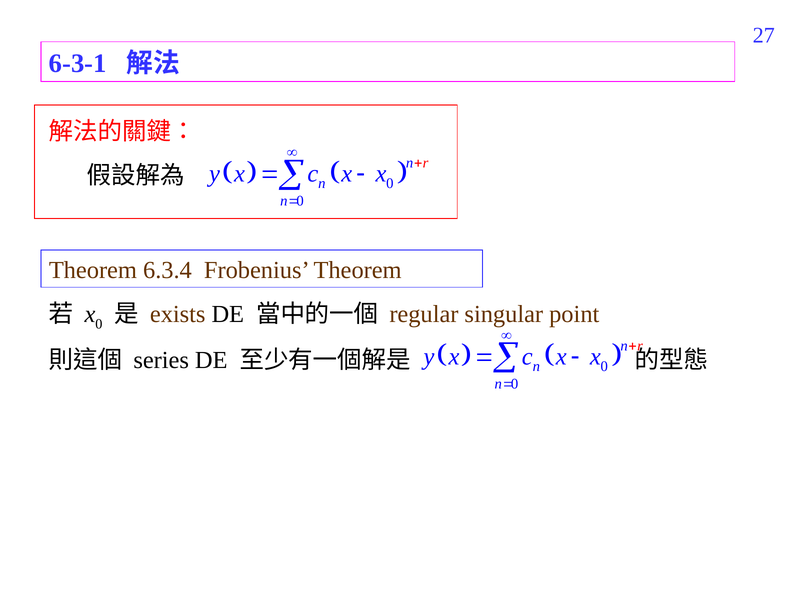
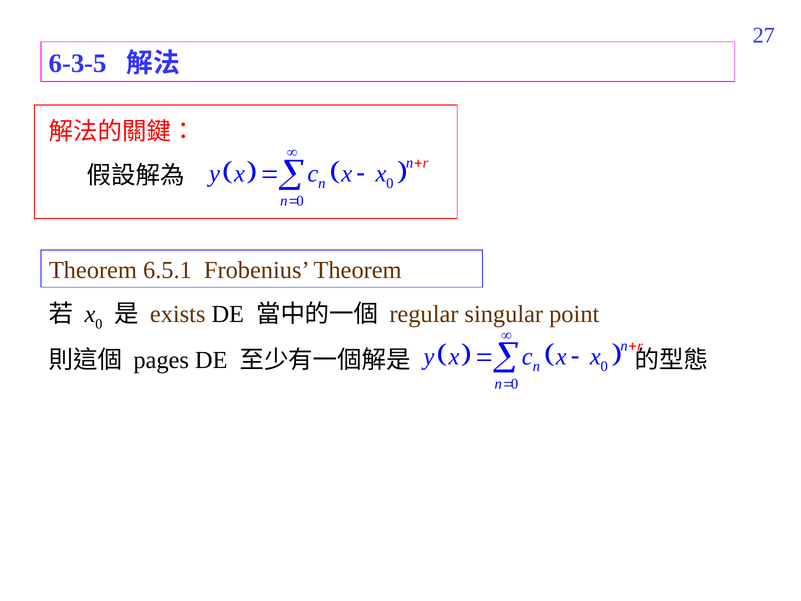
6-3-1: 6-3-1 -> 6-3-5
6.3.4: 6.3.4 -> 6.5.1
series: series -> pages
